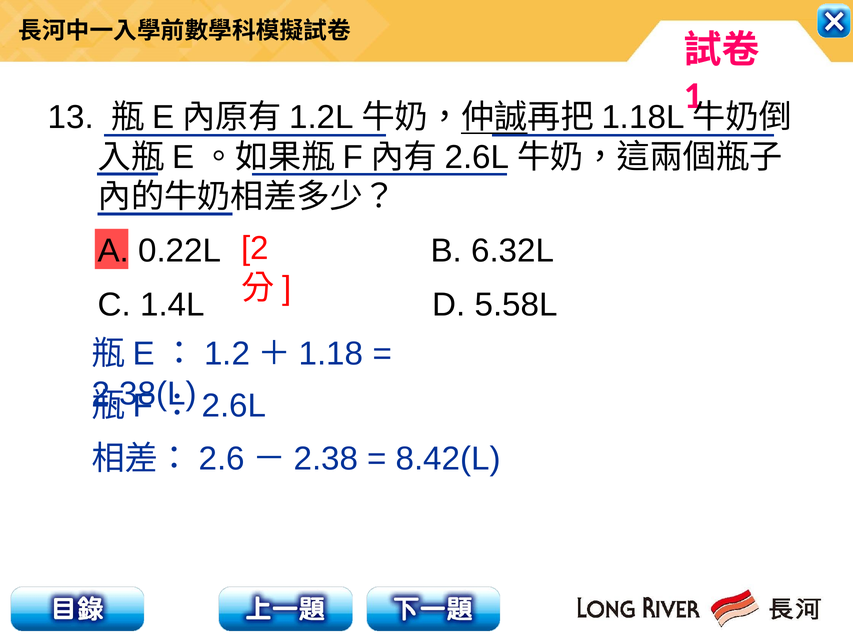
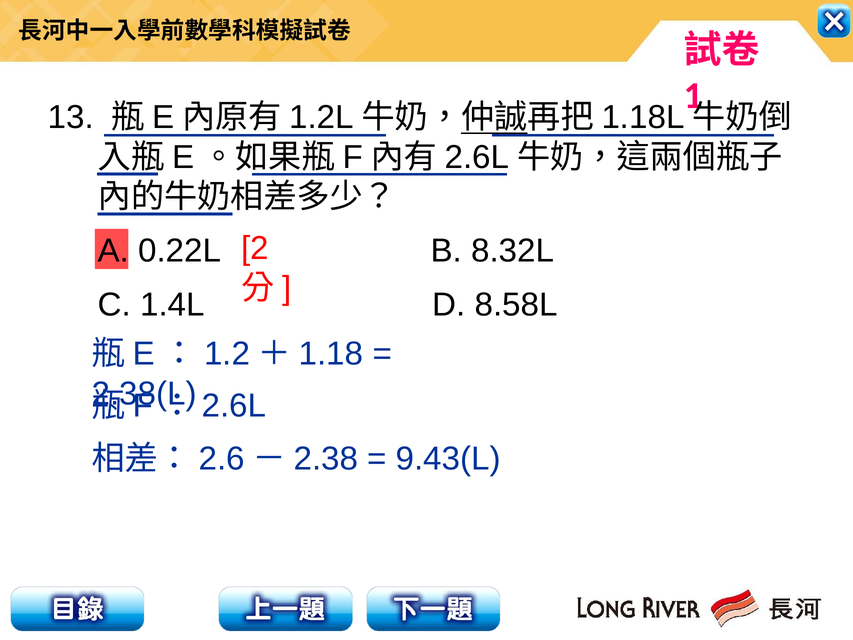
6.32L: 6.32L -> 8.32L
5.58L: 5.58L -> 8.58L
8.42(L: 8.42(L -> 9.43(L
